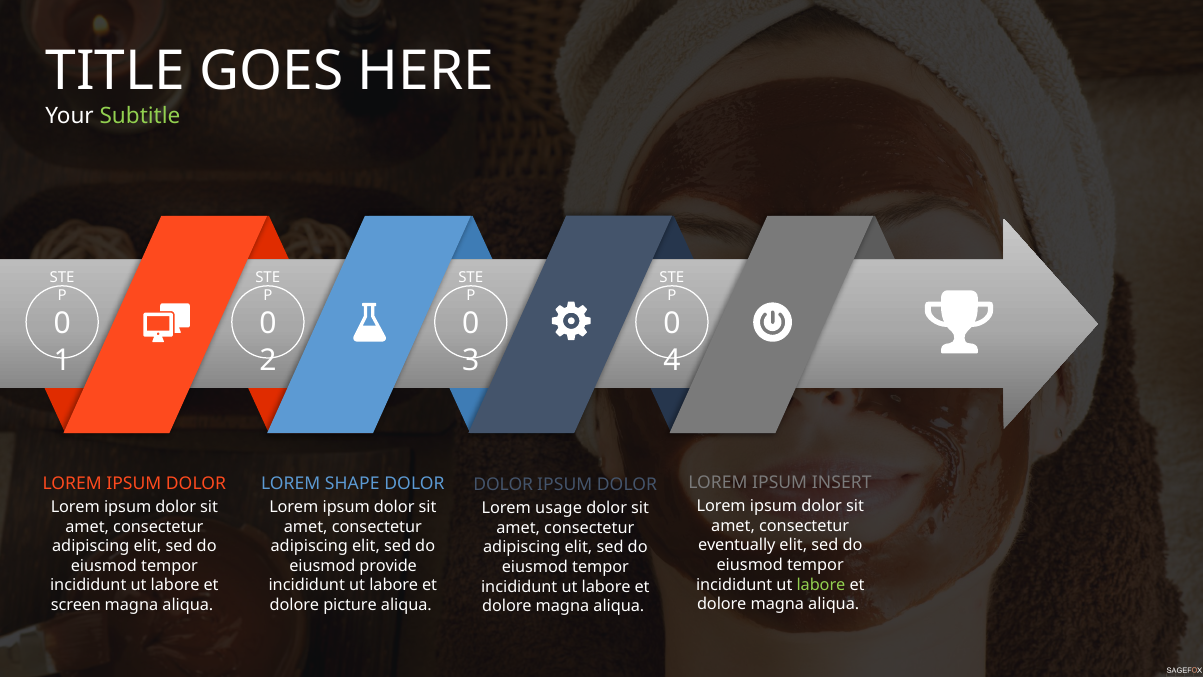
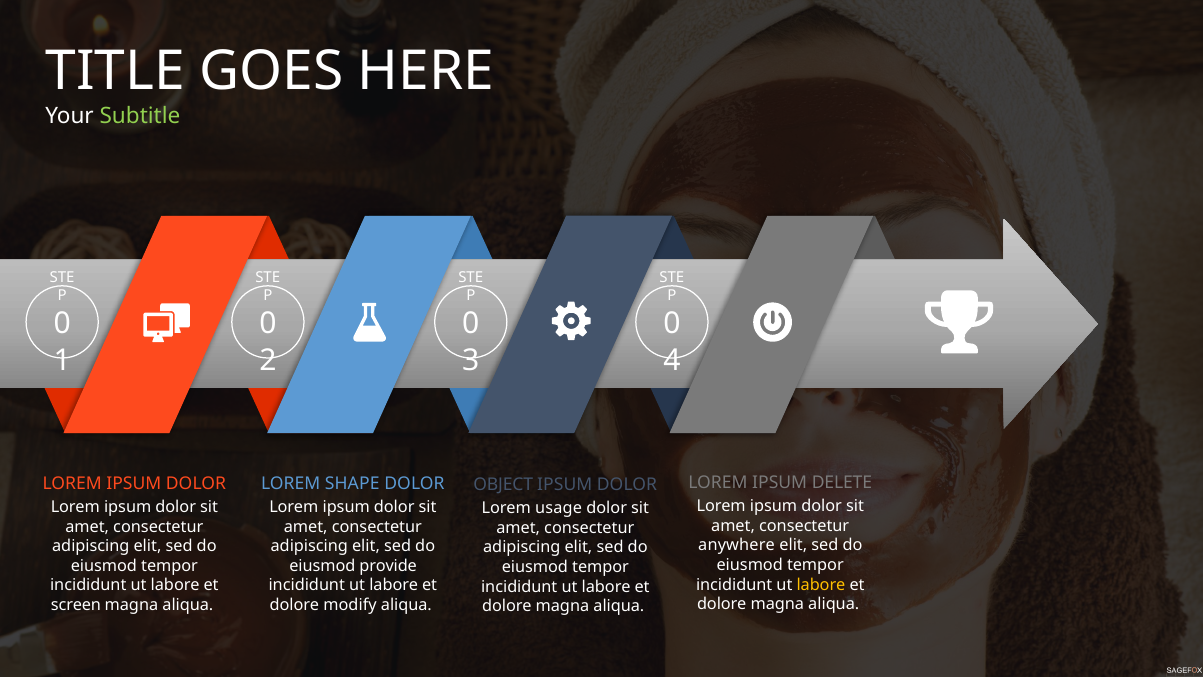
INSERT: INSERT -> DELETE
DOLOR at (503, 485): DOLOR -> OBJECT
eventually: eventually -> anywhere
labore at (821, 584) colour: light green -> yellow
picture: picture -> modify
